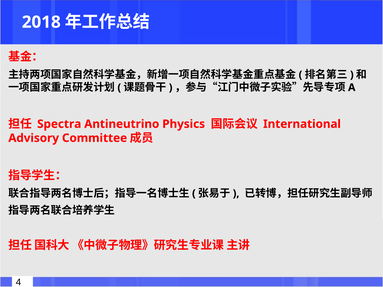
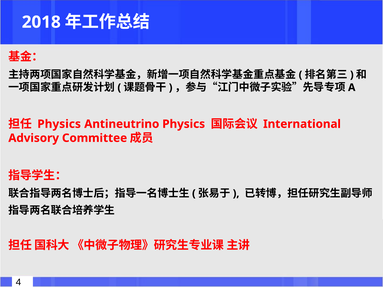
Spectra at (59, 124): Spectra -> Physics
